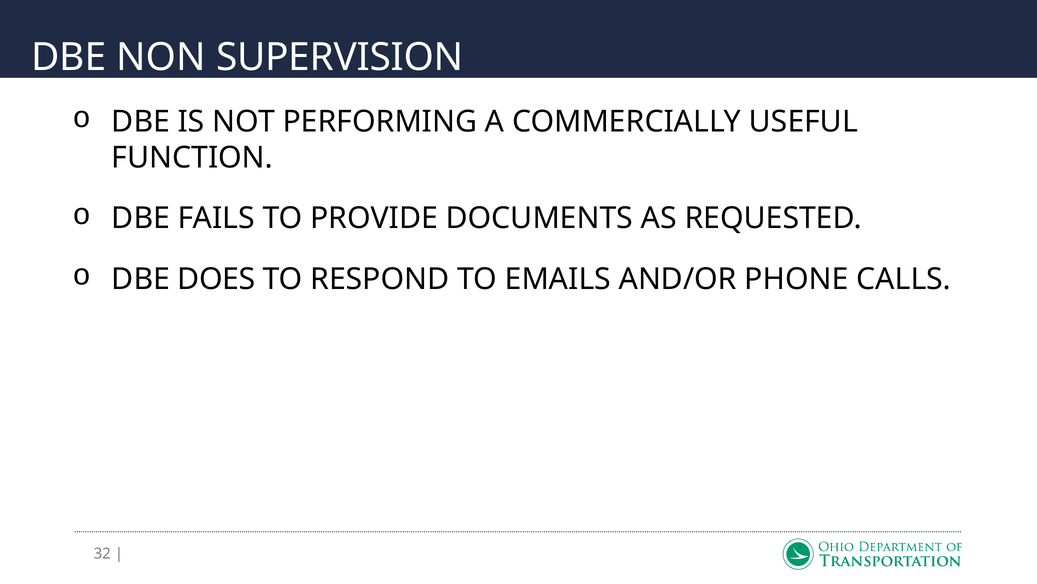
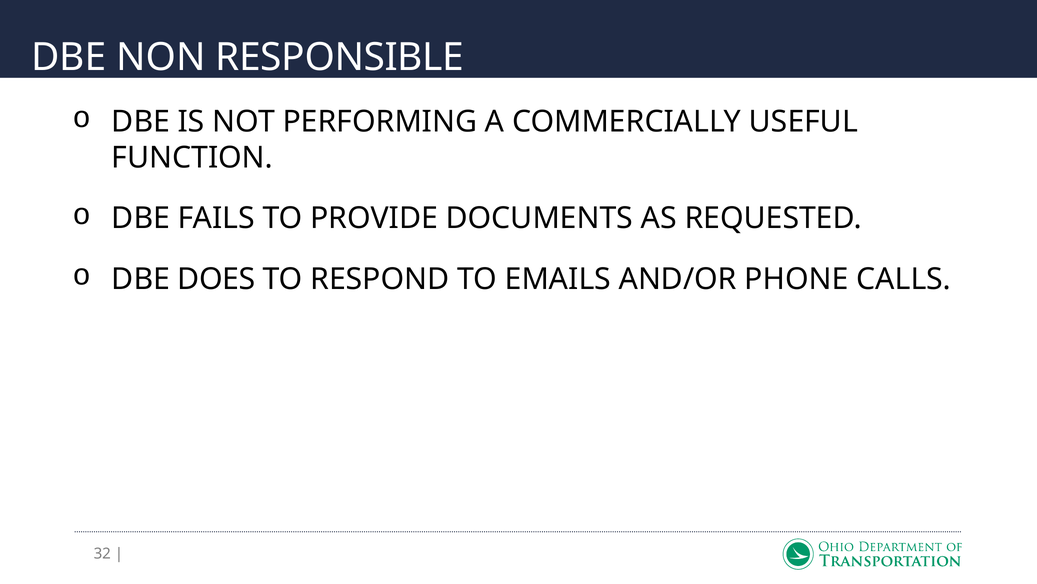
SUPERVISION: SUPERVISION -> RESPONSIBLE
